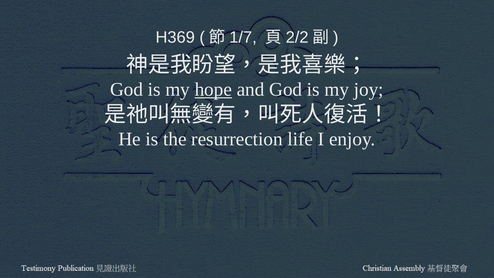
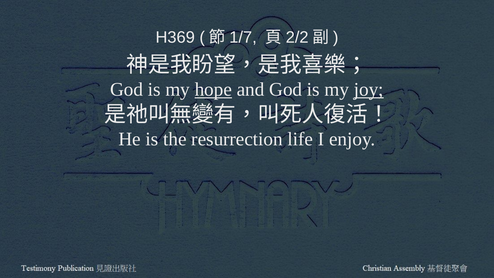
joy underline: none -> present
